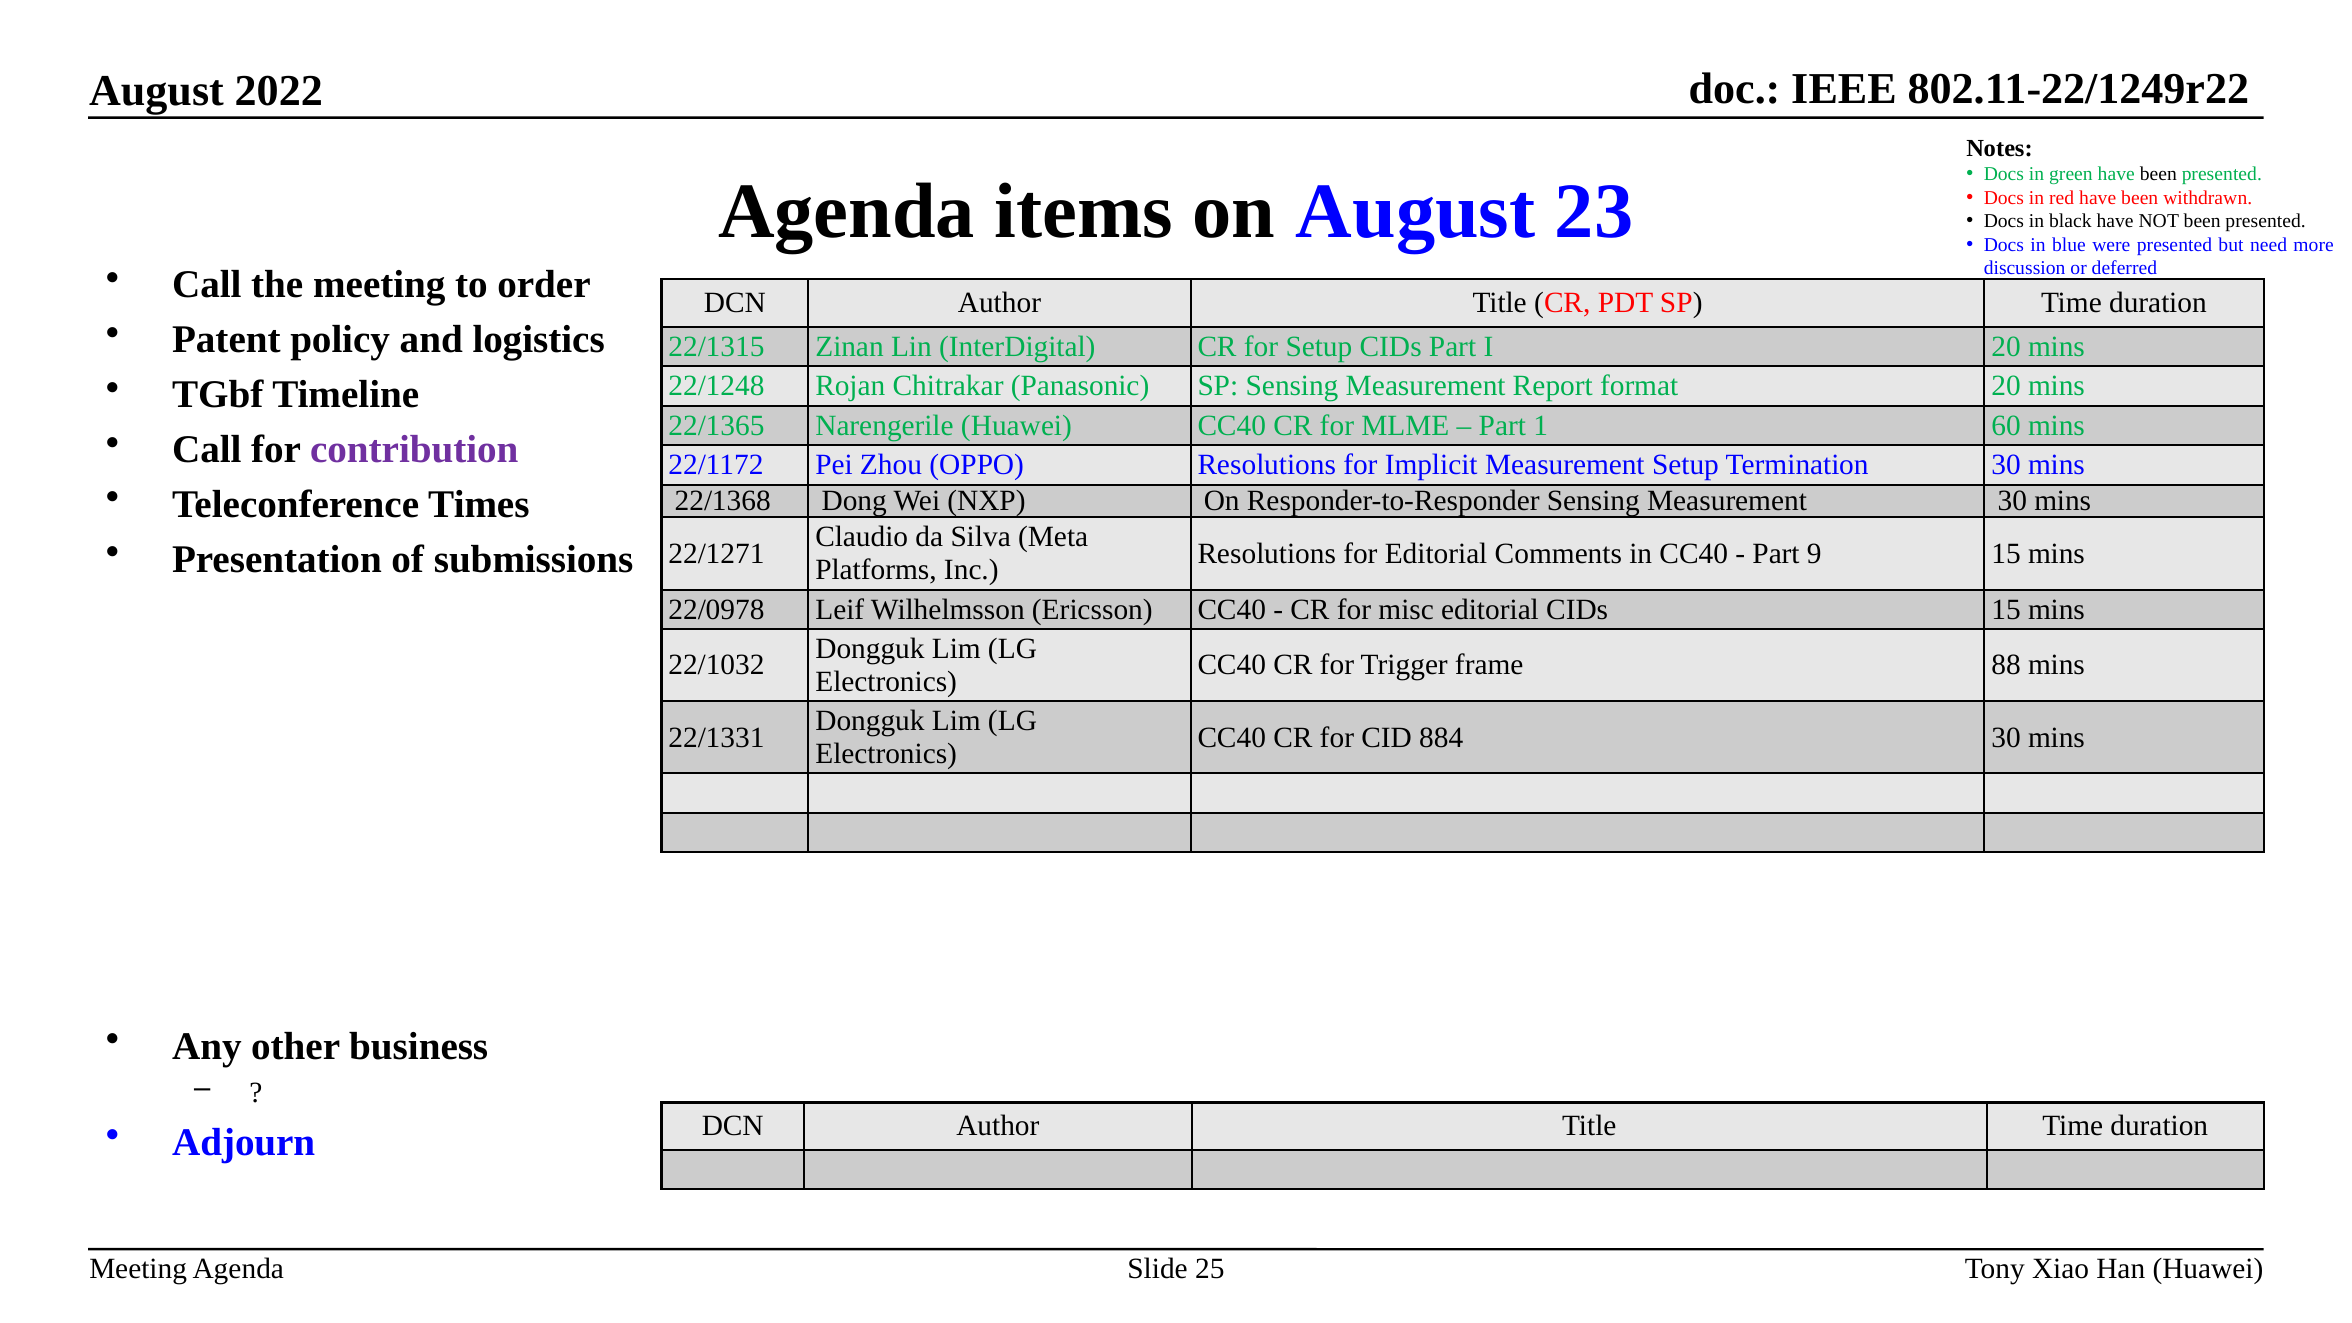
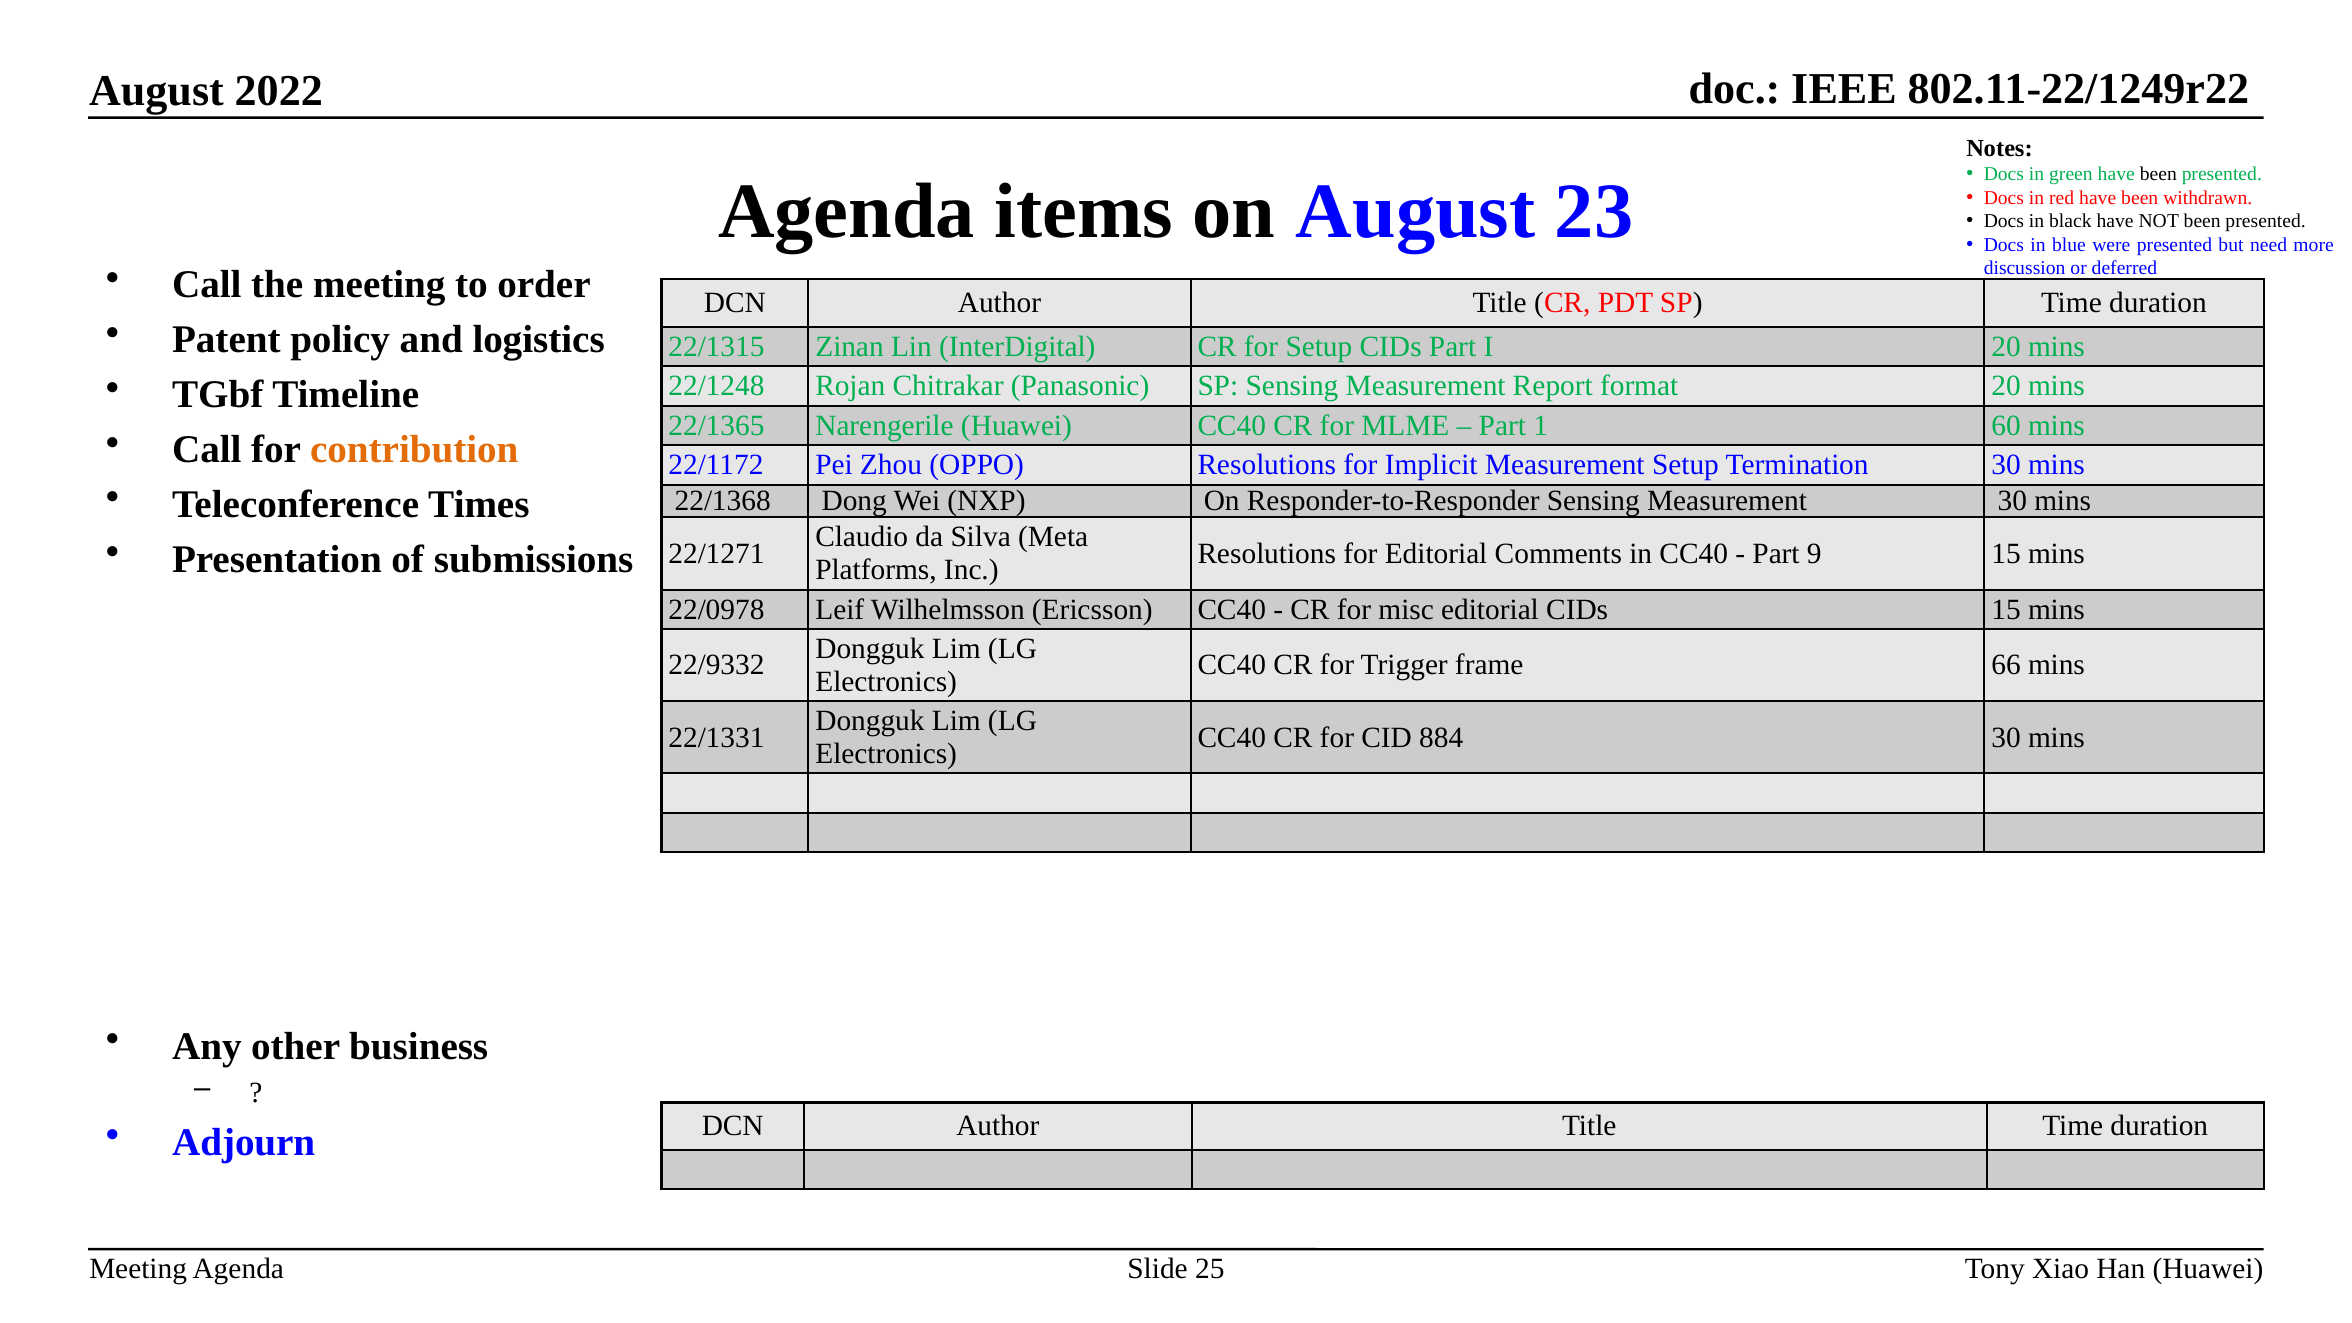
contribution colour: purple -> orange
22/1032: 22/1032 -> 22/9332
88: 88 -> 66
